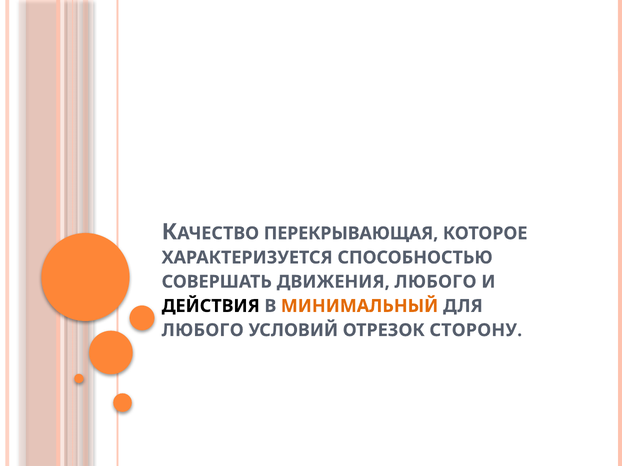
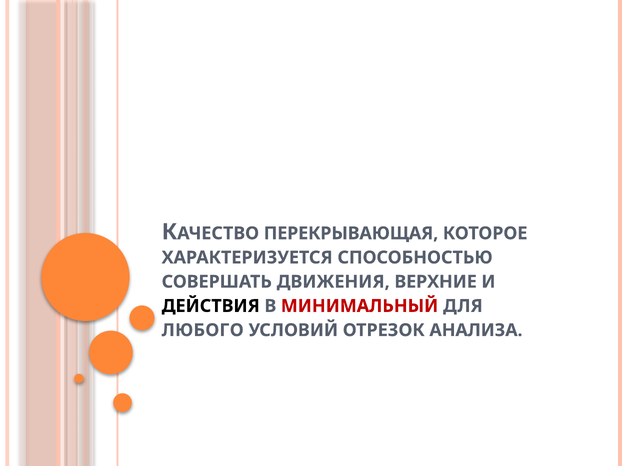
ДВИЖЕНИЯ ЛЮБОГО: ЛЮБОГО -> ВЕРХНИЕ
МИНИМАЛЬНЫЙ colour: orange -> red
СТОРОНУ: СТОРОНУ -> АНАЛИЗА
